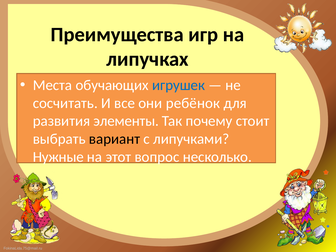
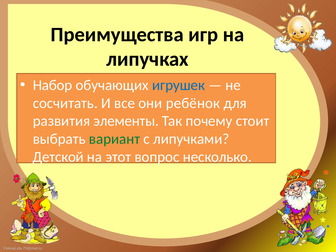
Места: Места -> Набор
вариант colour: black -> green
Нужные: Нужные -> Детской
